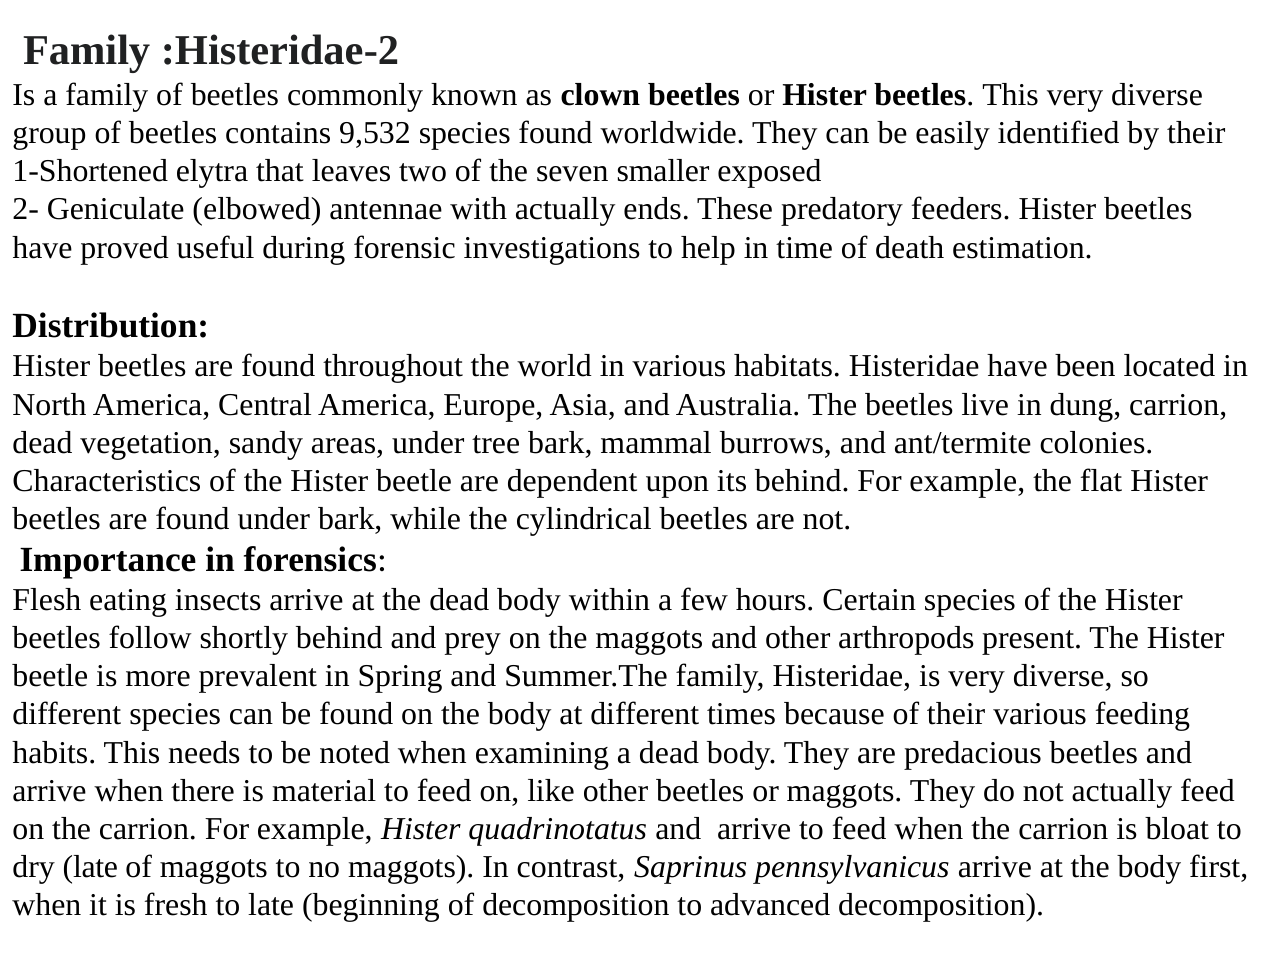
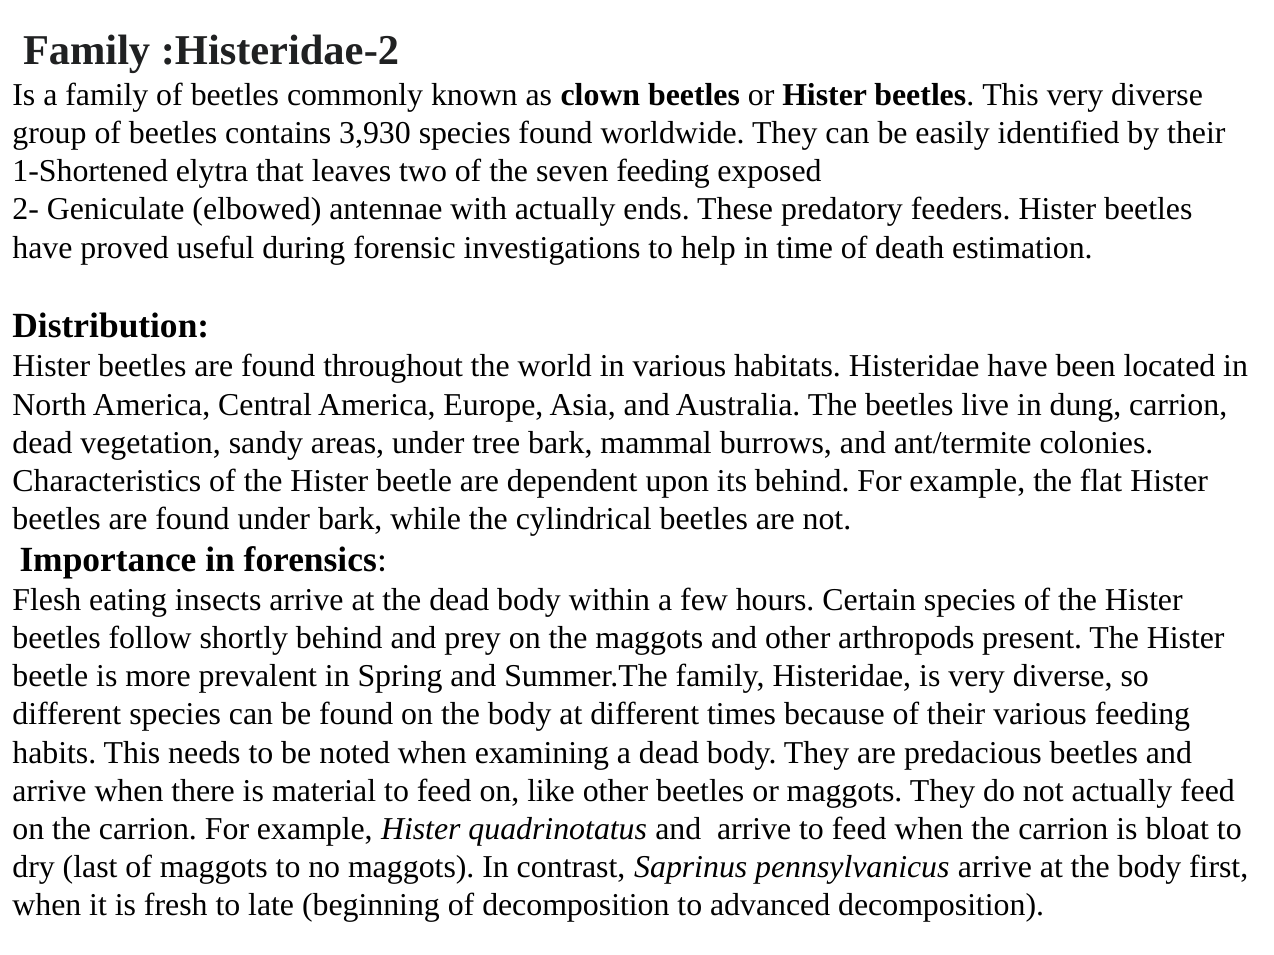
9,532: 9,532 -> 3,930
seven smaller: smaller -> feeding
dry late: late -> last
